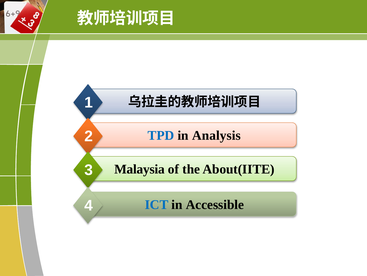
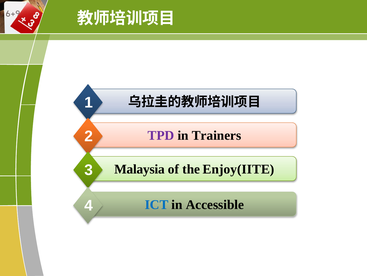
TPD colour: blue -> purple
Analysis: Analysis -> Trainers
About(IITE: About(IITE -> Enjoy(IITE
